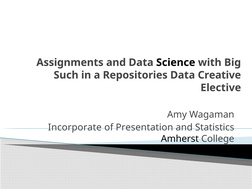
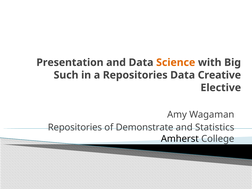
Assignments: Assignments -> Presentation
Science colour: black -> orange
Incorporate at (75, 127): Incorporate -> Repositories
Presentation: Presentation -> Demonstrate
